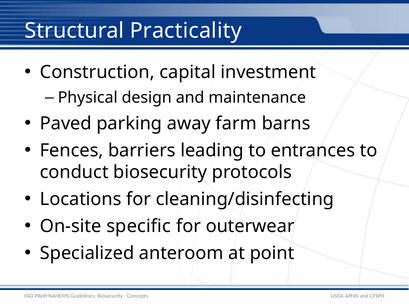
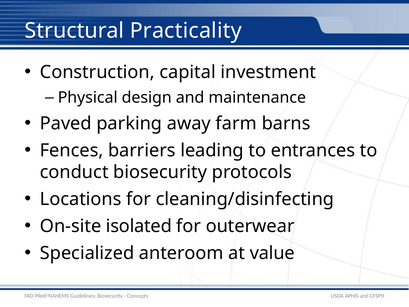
specific: specific -> isolated
point: point -> value
